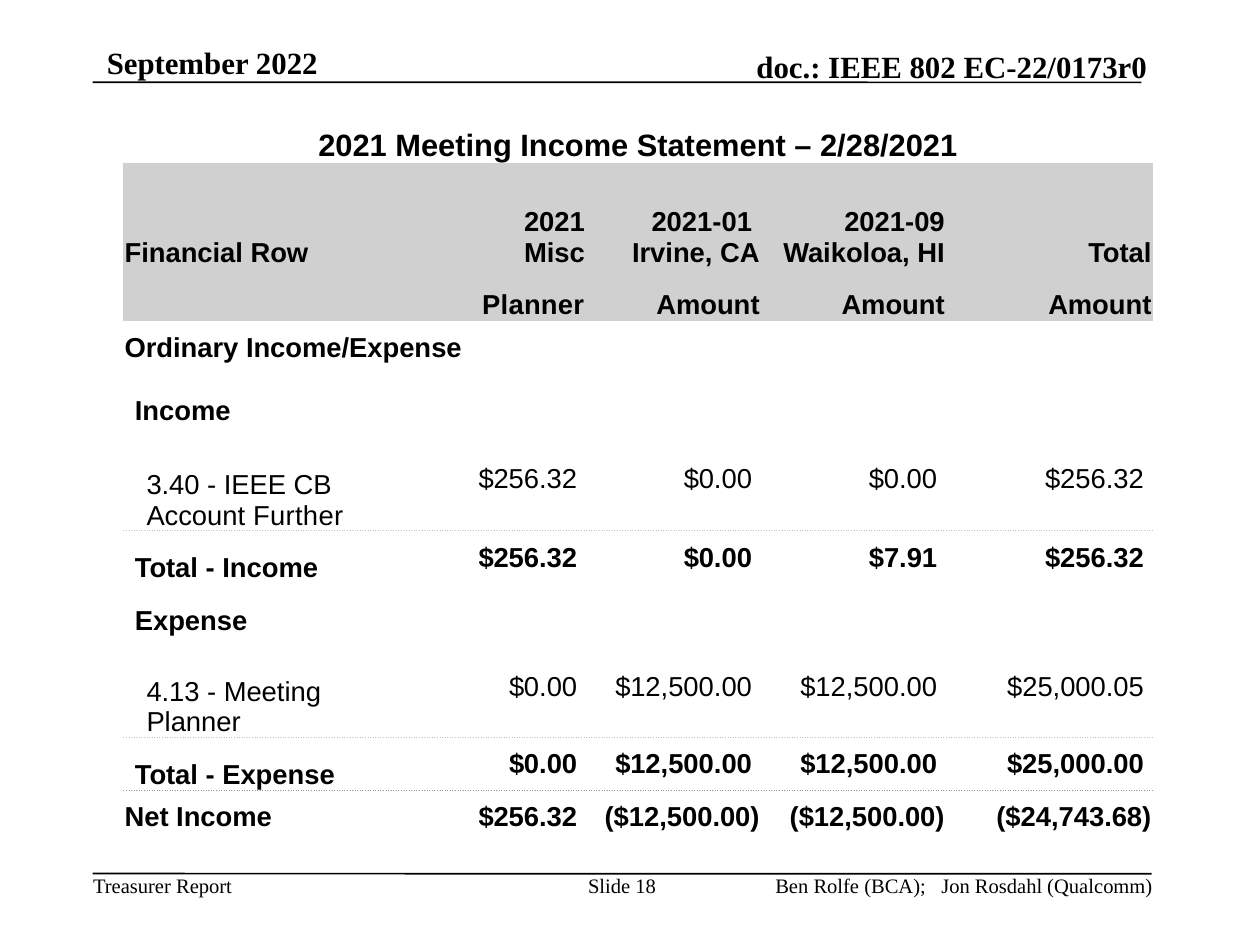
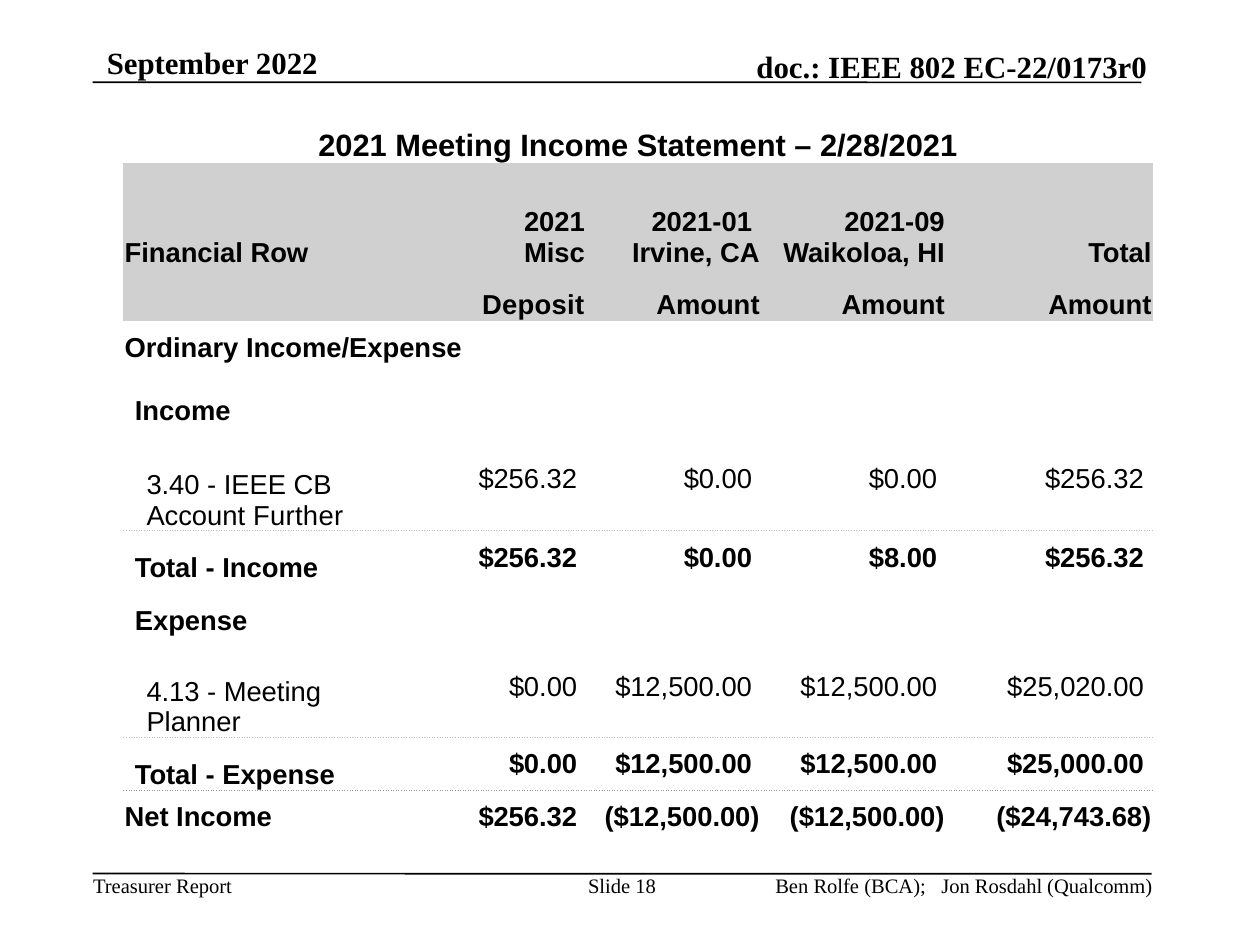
Planner at (533, 306): Planner -> Deposit
$7.91: $7.91 -> $8.00
$25,000.05: $25,000.05 -> $25,020.00
